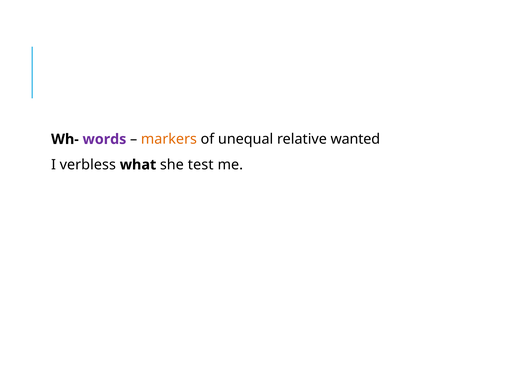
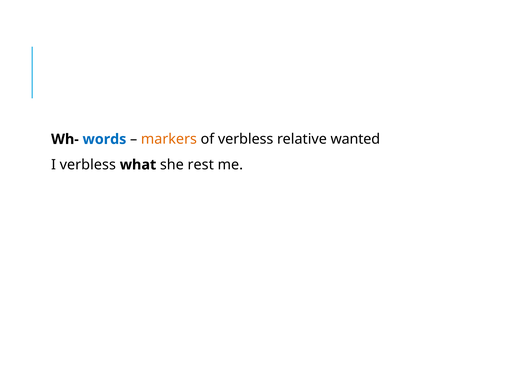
words colour: purple -> blue
of unequal: unequal -> verbless
test: test -> rest
